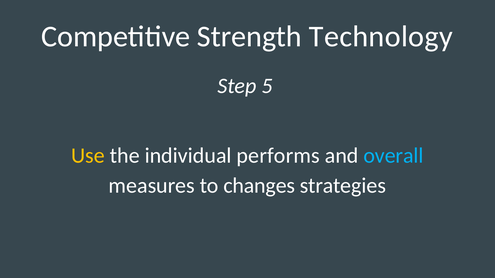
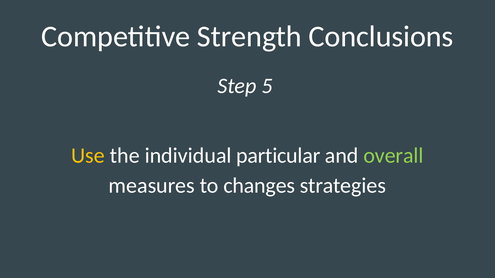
Technology: Technology -> Conclusions
performs: performs -> particular
overall colour: light blue -> light green
